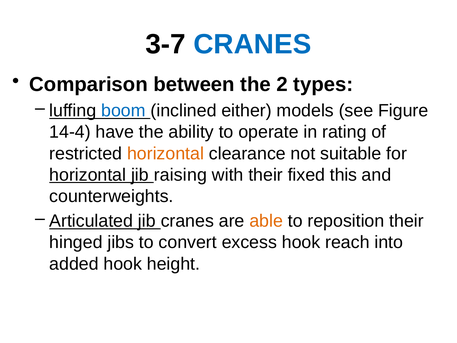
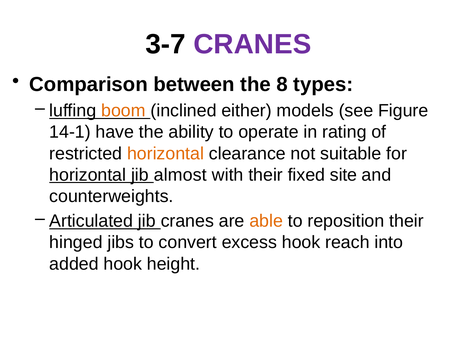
CRANES at (252, 44) colour: blue -> purple
2: 2 -> 8
boom colour: blue -> orange
14-4: 14-4 -> 14-1
raising: raising -> almost
this: this -> site
